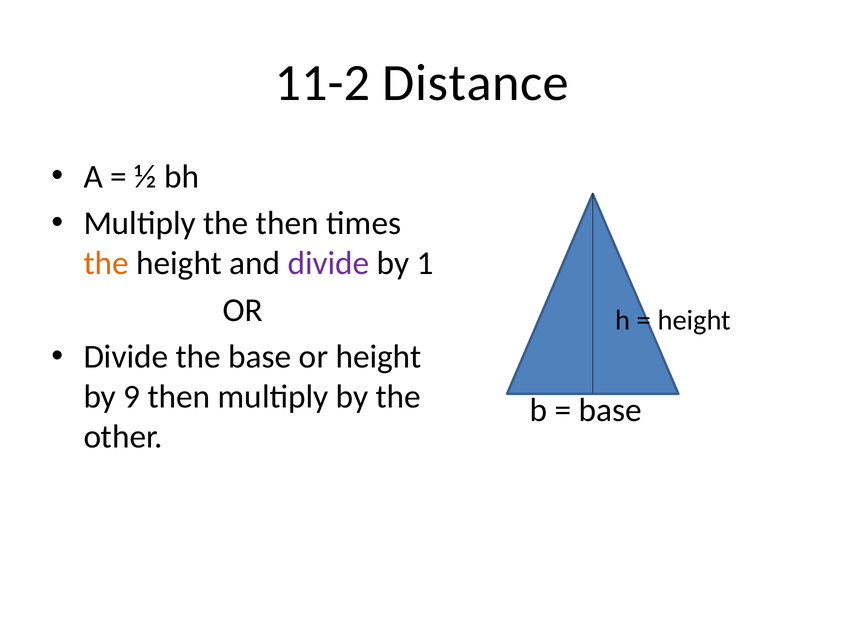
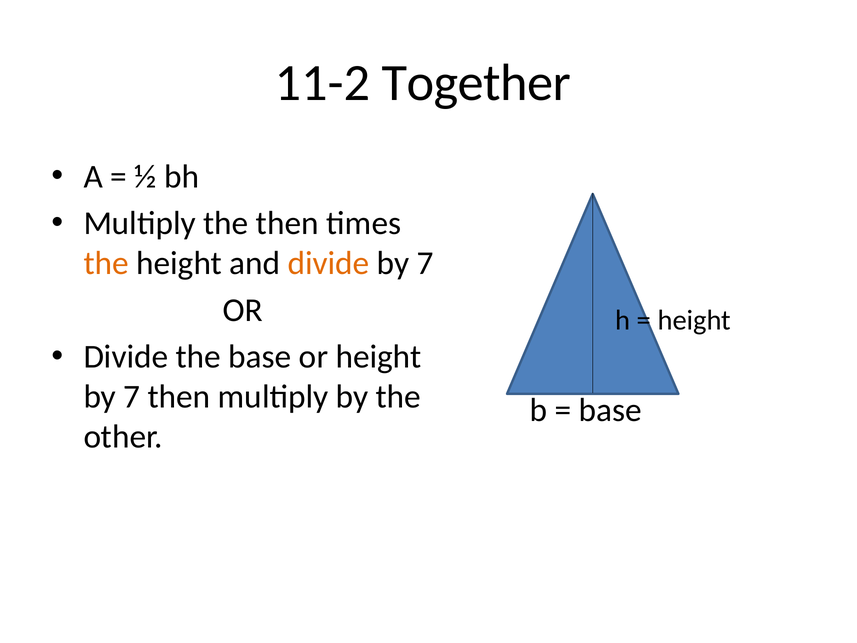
Distance: Distance -> Together
divide at (329, 263) colour: purple -> orange
1 at (425, 263): 1 -> 7
9 at (132, 397): 9 -> 7
